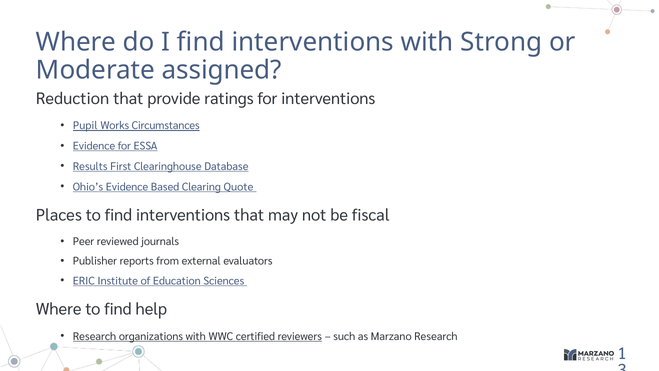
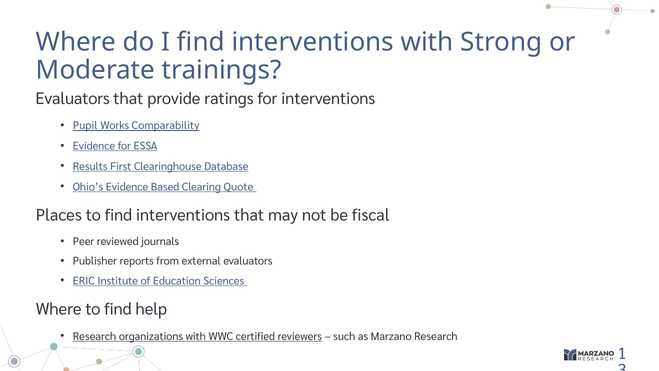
assigned: assigned -> trainings
Reduction at (72, 99): Reduction -> Evaluators
Circumstances: Circumstances -> Comparability
